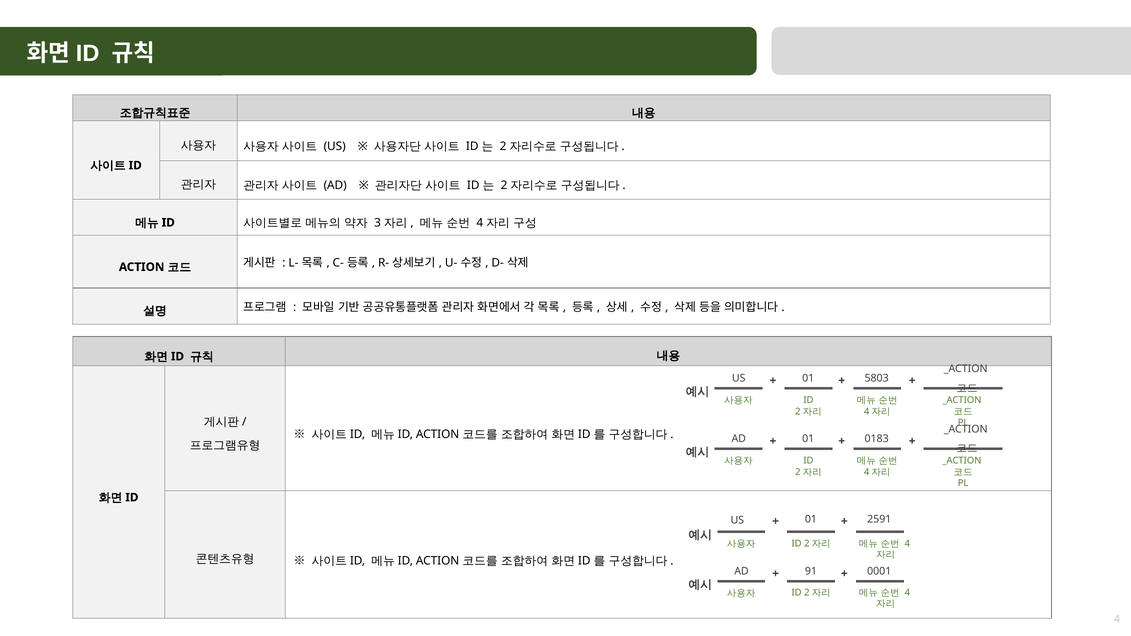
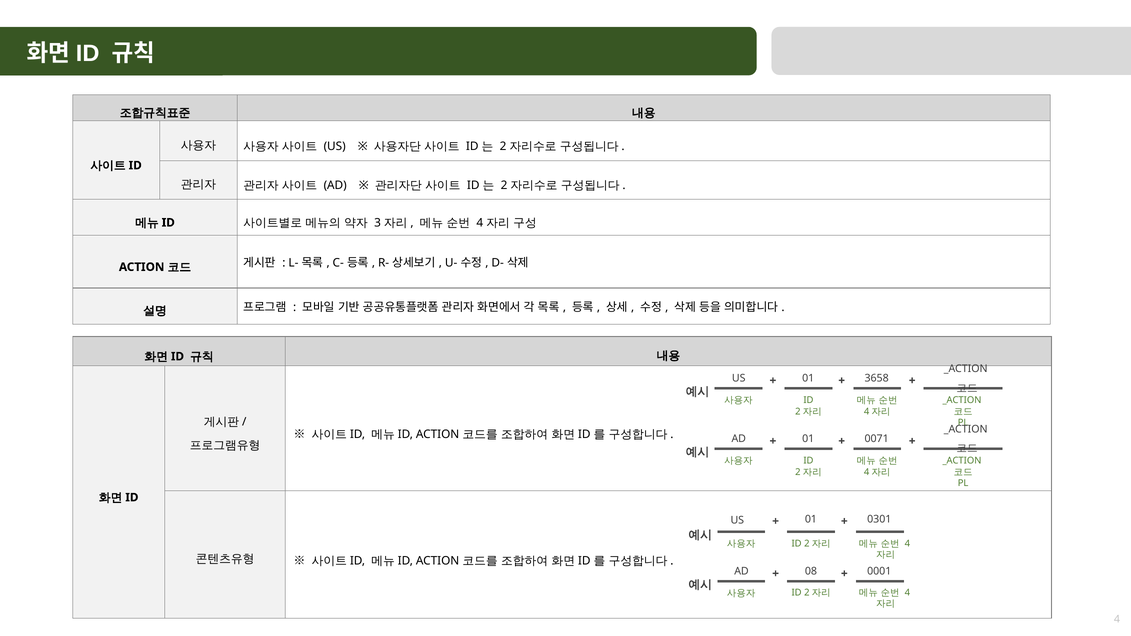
5803: 5803 -> 3658
0183: 0183 -> 0071
2591: 2591 -> 0301
91: 91 -> 08
